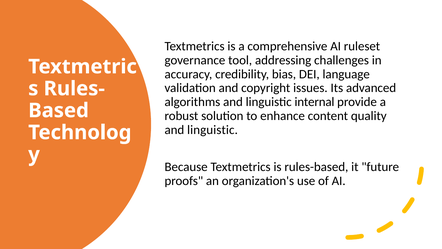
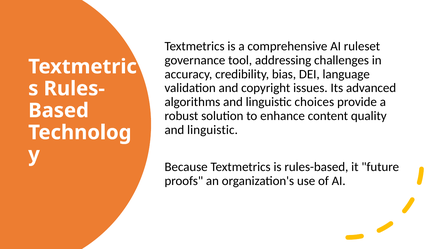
internal: internal -> choices
